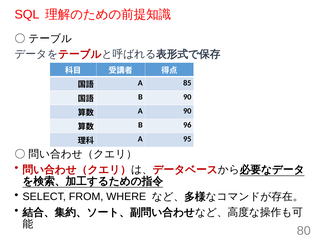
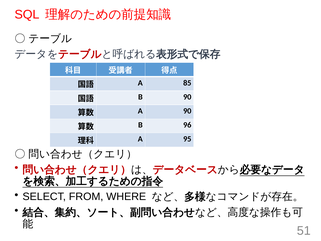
80: 80 -> 51
